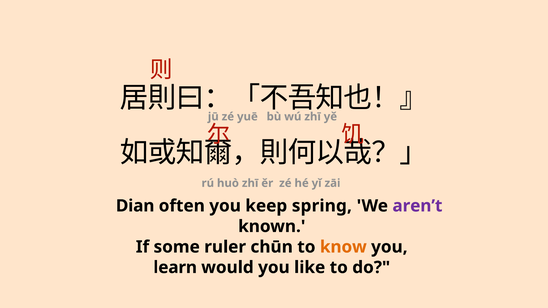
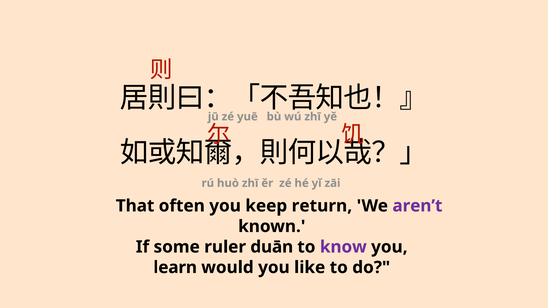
Dian: Dian -> That
spring: spring -> return
chūn: chūn -> duān
know colour: orange -> purple
